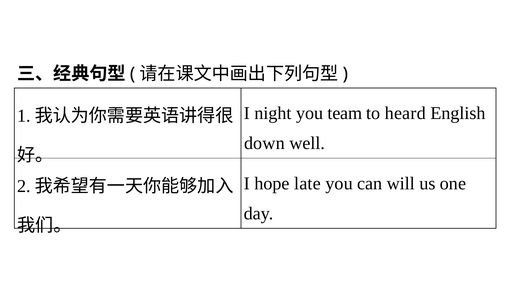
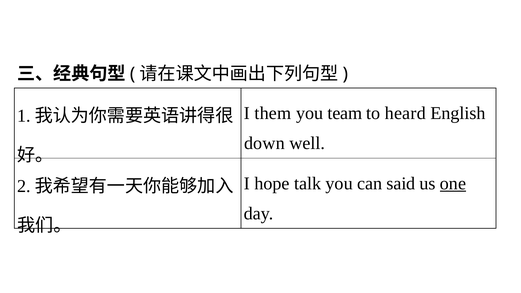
night: night -> them
late: late -> talk
will: will -> said
one underline: none -> present
